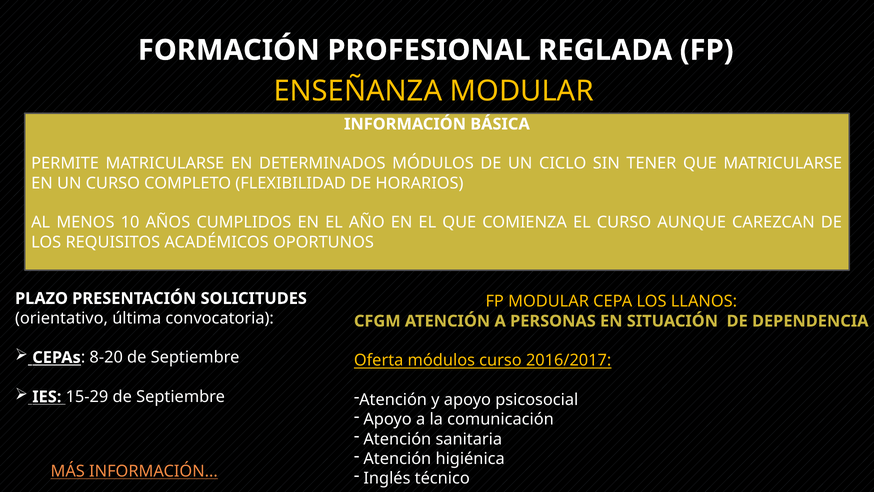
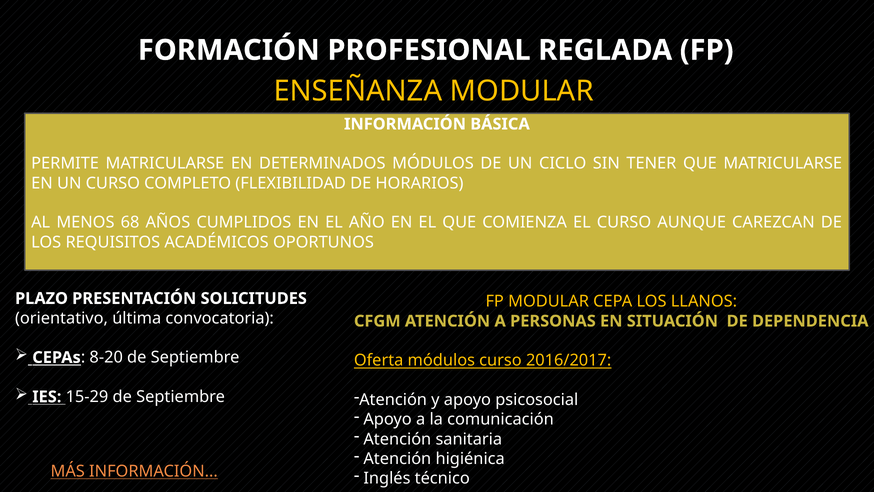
10: 10 -> 68
